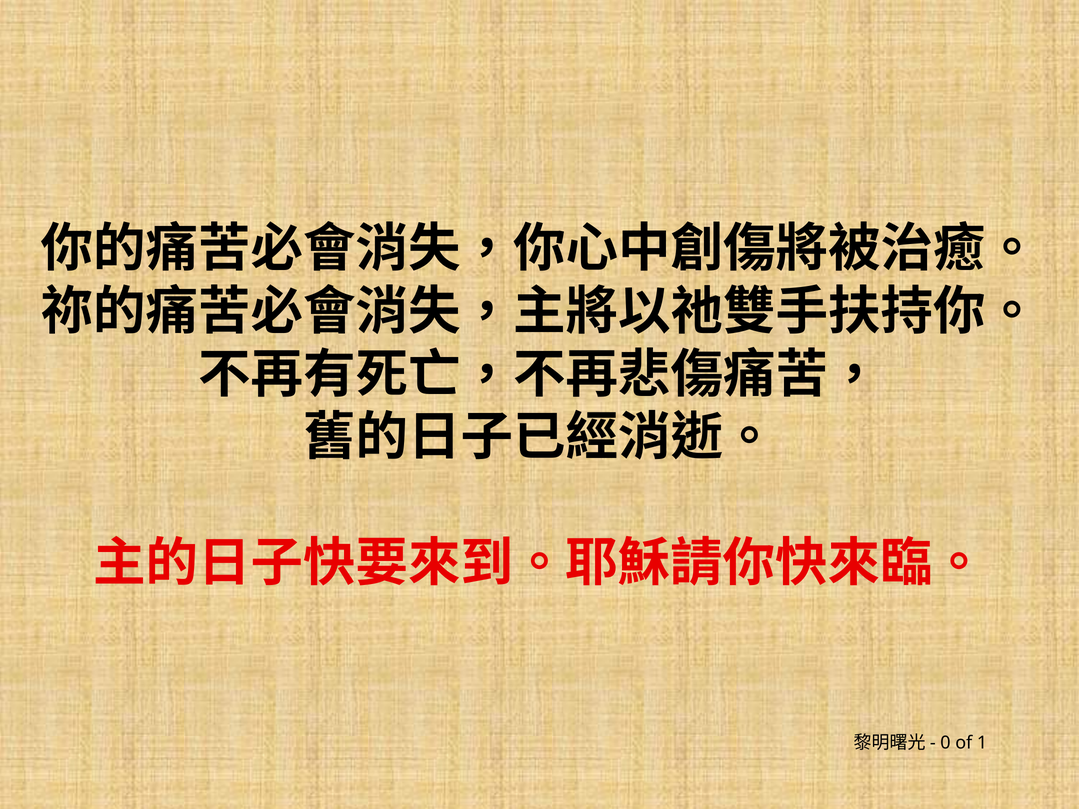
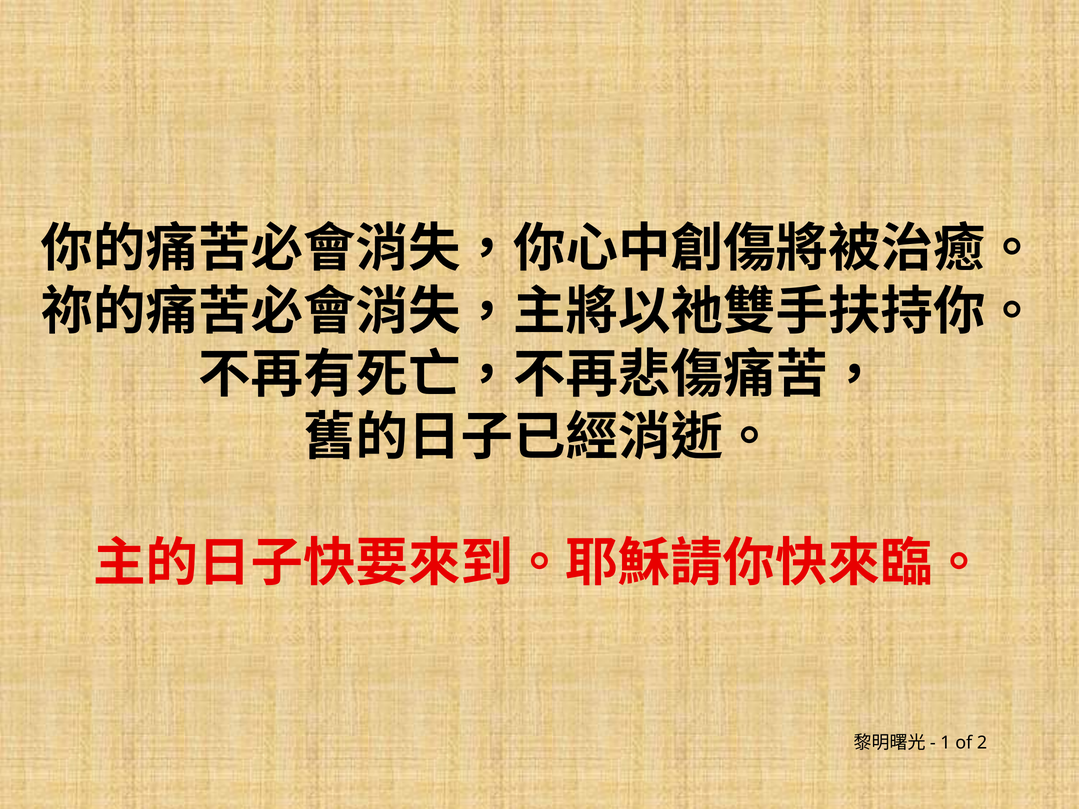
0: 0 -> 1
1: 1 -> 2
